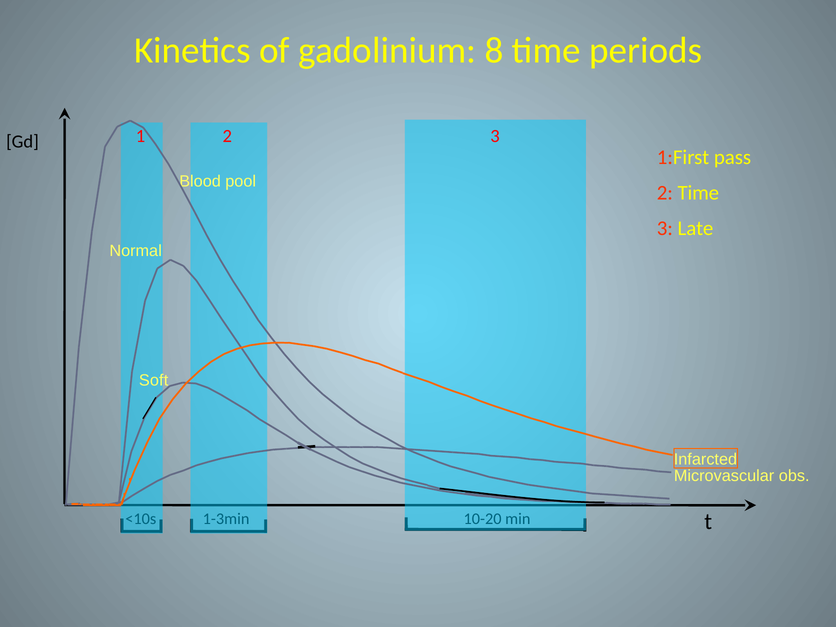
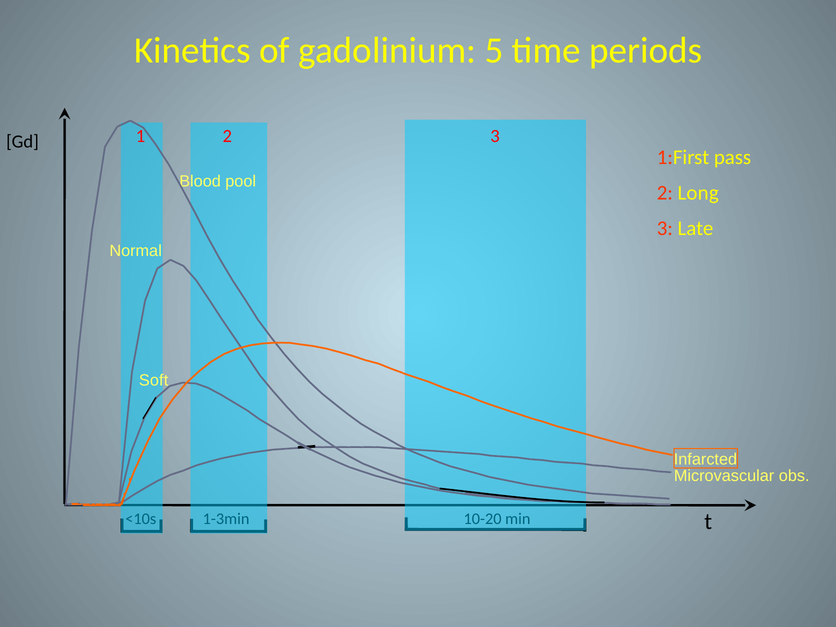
8: 8 -> 5
2 Time: Time -> Long
